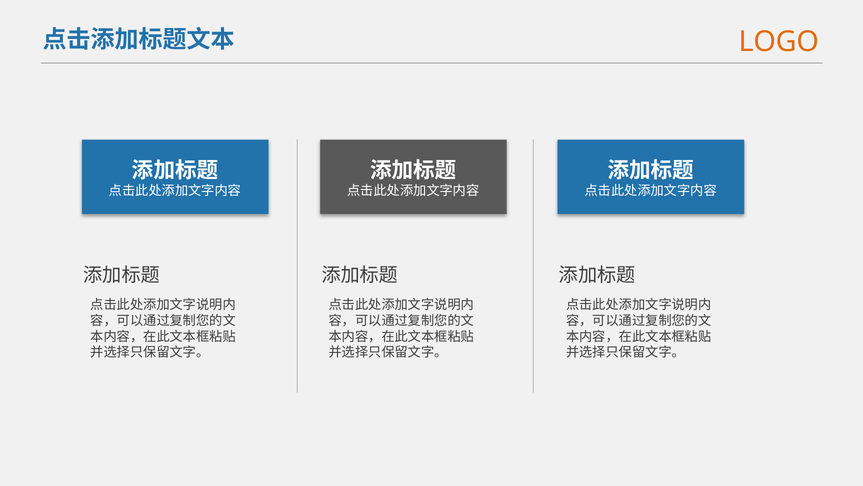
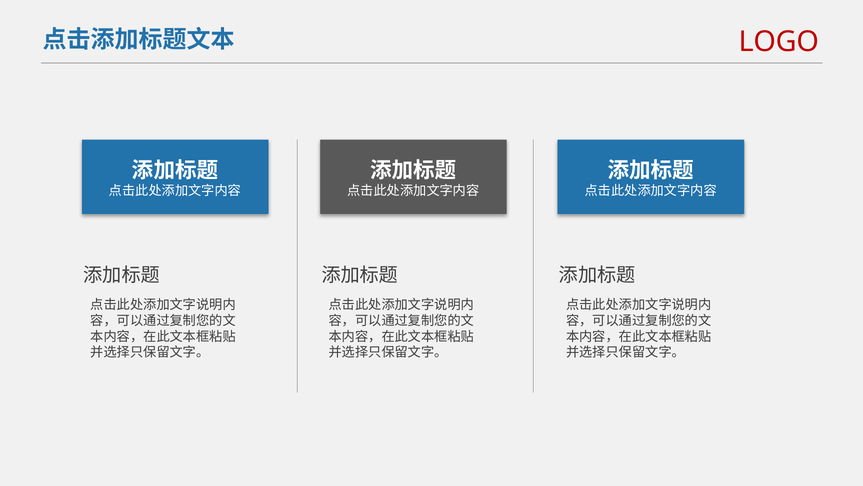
LOGO colour: orange -> red
